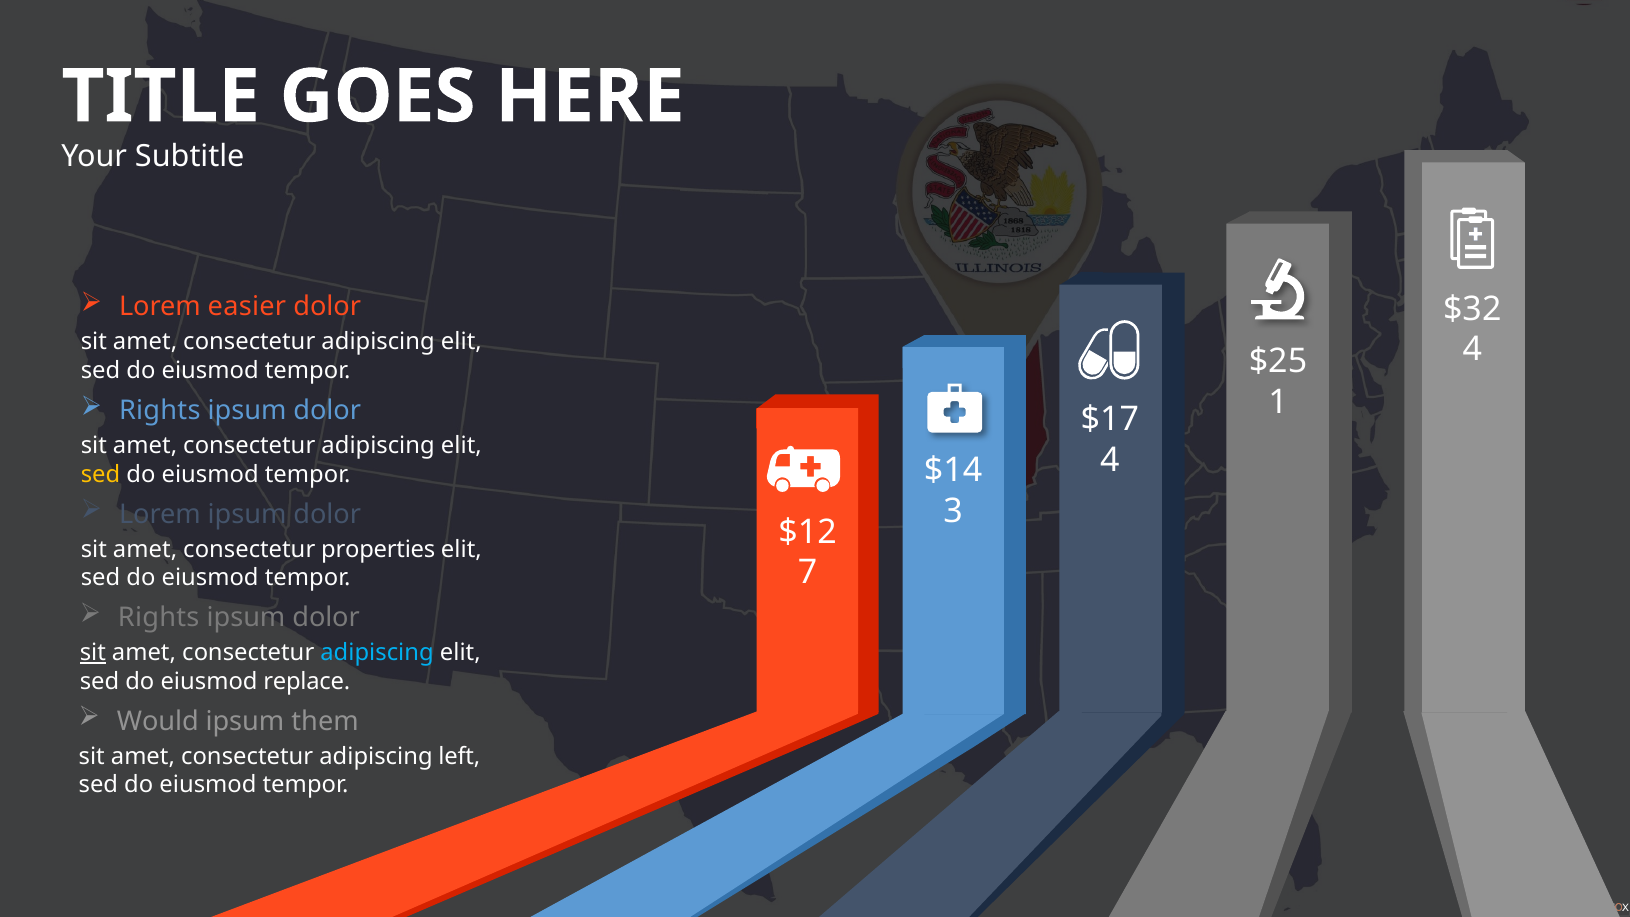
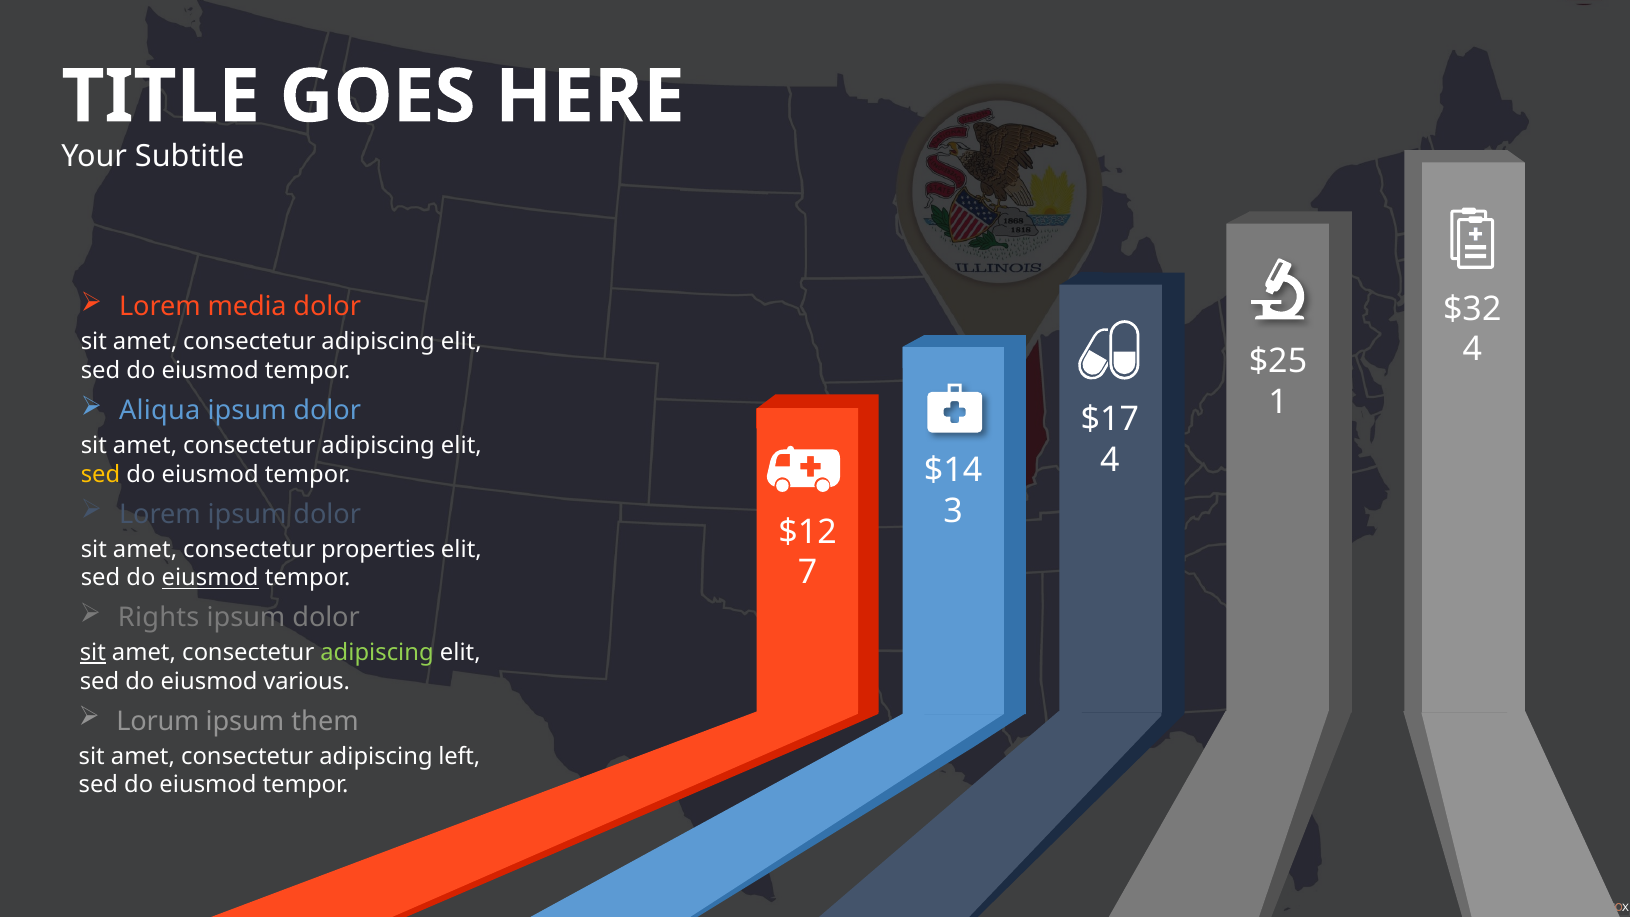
easier: easier -> media
Rights at (160, 411): Rights -> Aliqua
eiusmod at (210, 578) underline: none -> present
adipiscing at (377, 653) colour: light blue -> light green
replace: replace -> various
Would: Would -> Lorum
